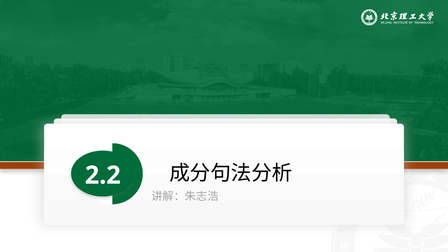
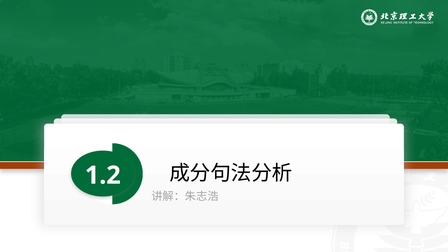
2.2: 2.2 -> 1.2
